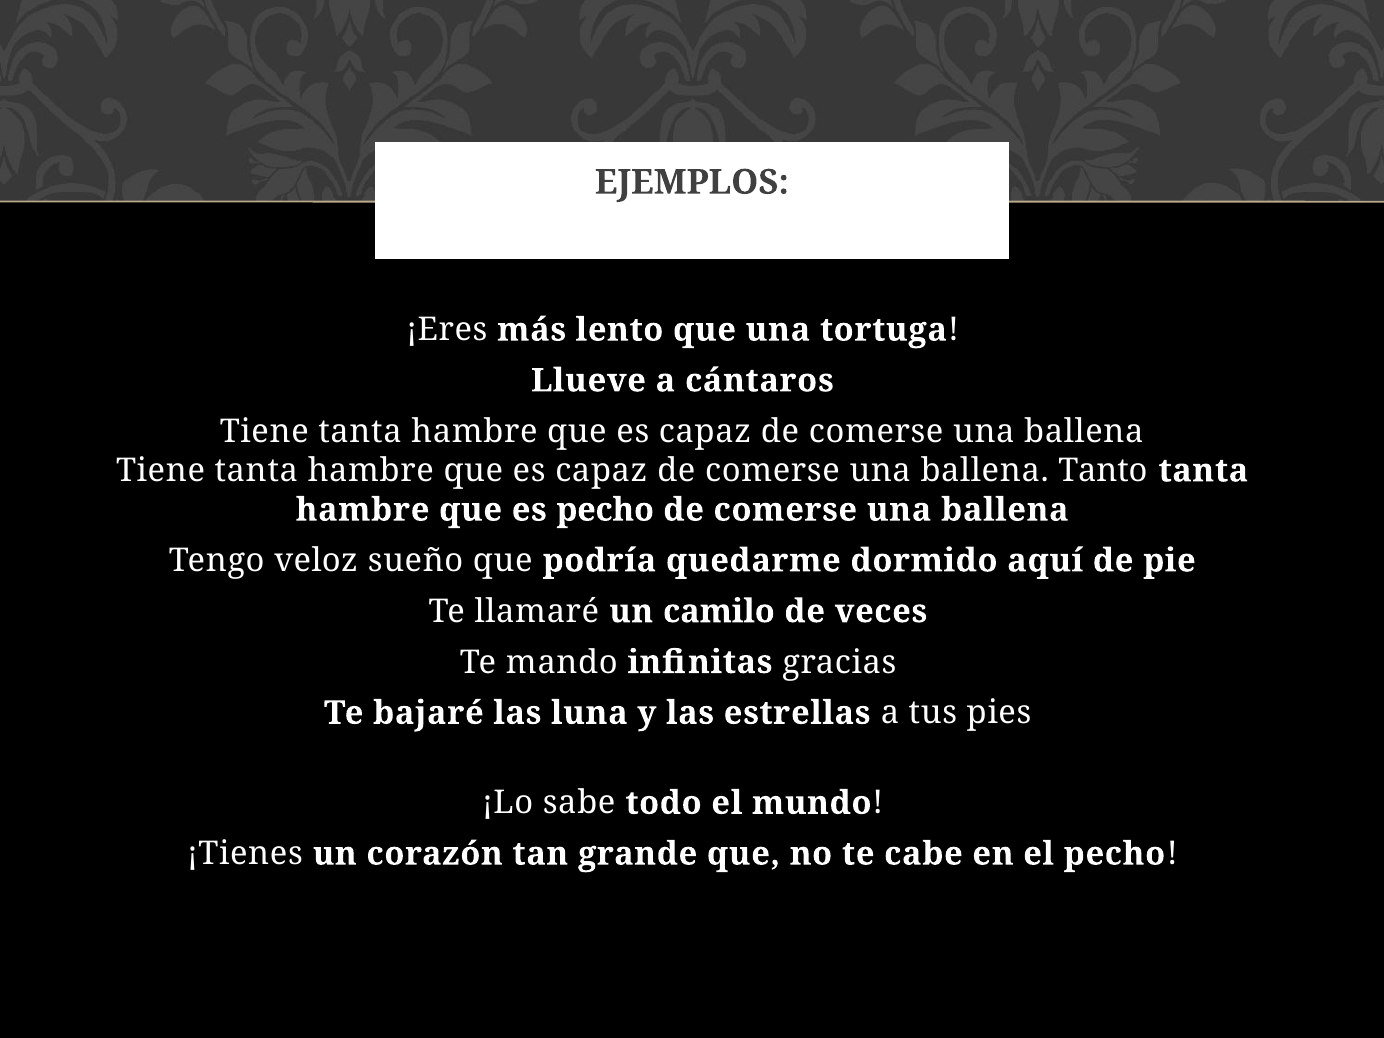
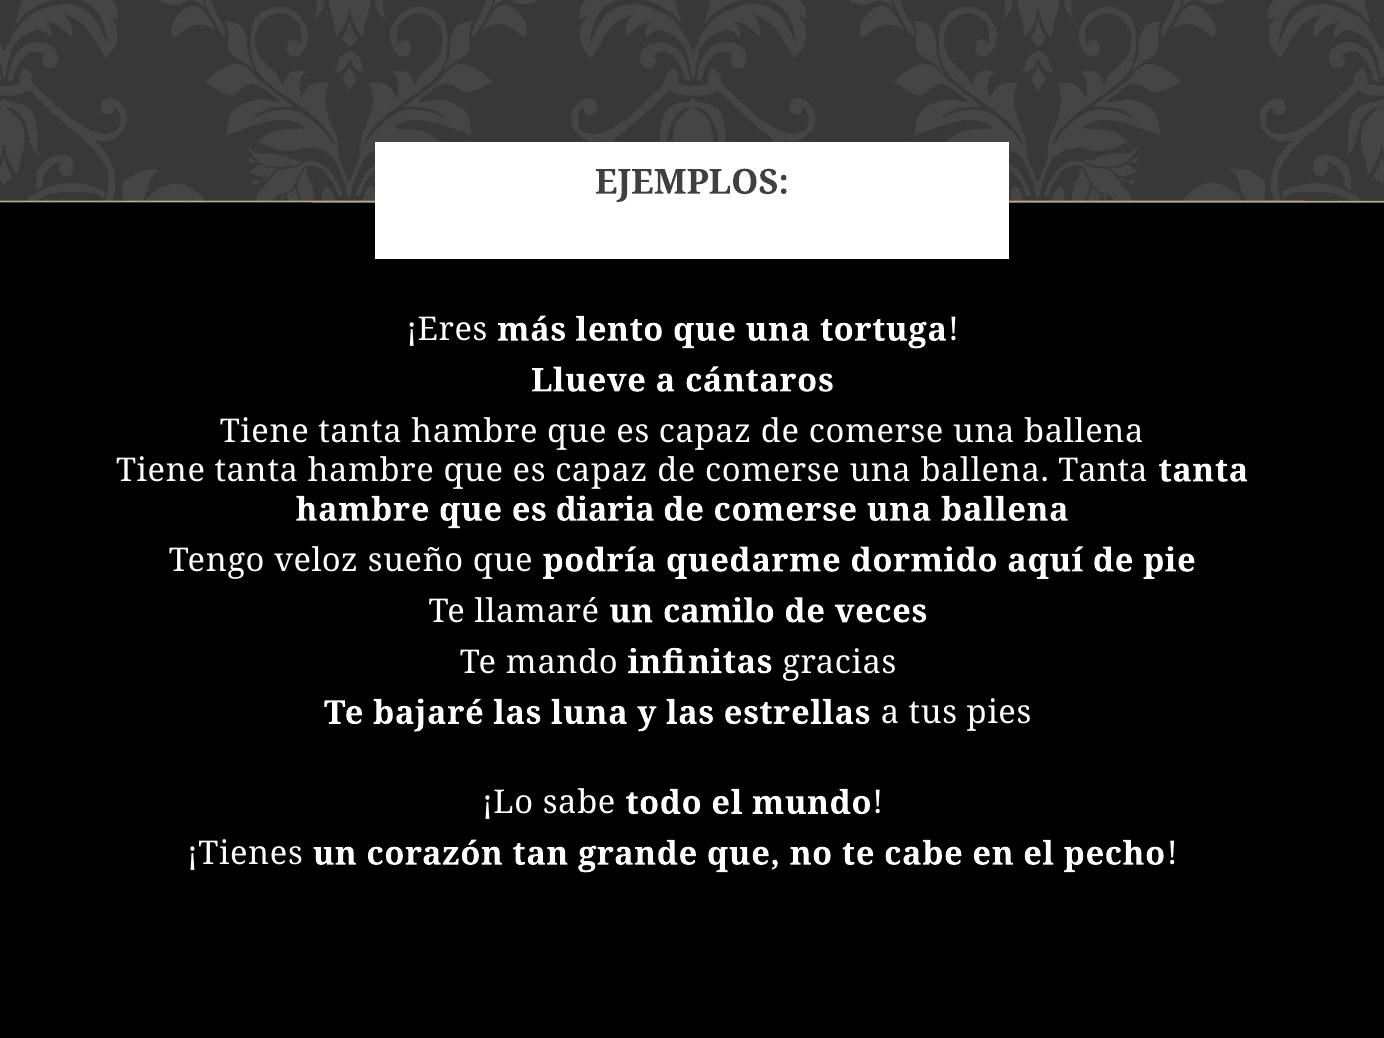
ballena Tanto: Tanto -> Tanta
es pecho: pecho -> diaria
